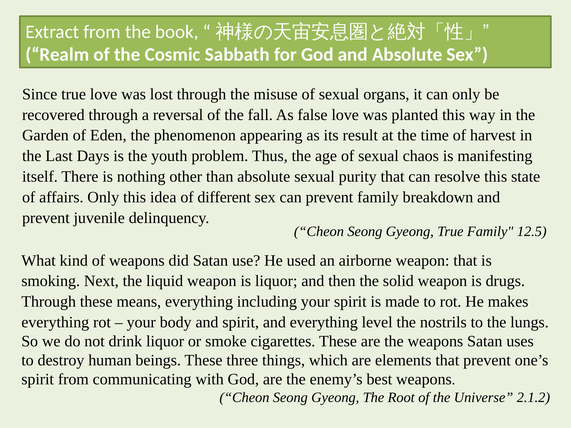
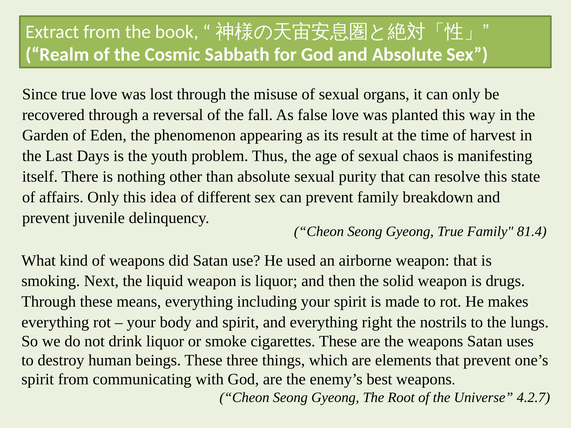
12.5: 12.5 -> 81.4
level: level -> right
2.1.2: 2.1.2 -> 4.2.7
